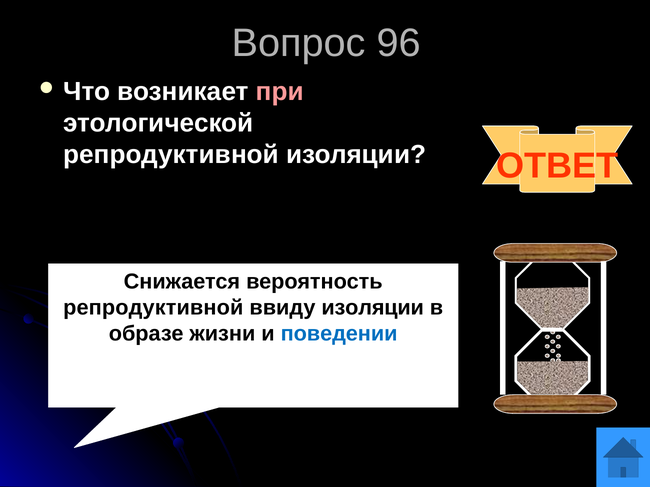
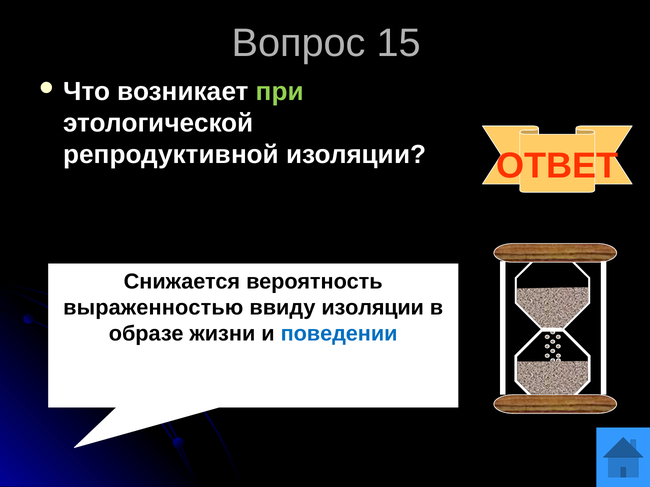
96: 96 -> 15
при colour: pink -> light green
репродуктивной at (153, 308): репродуктивной -> выраженностью
